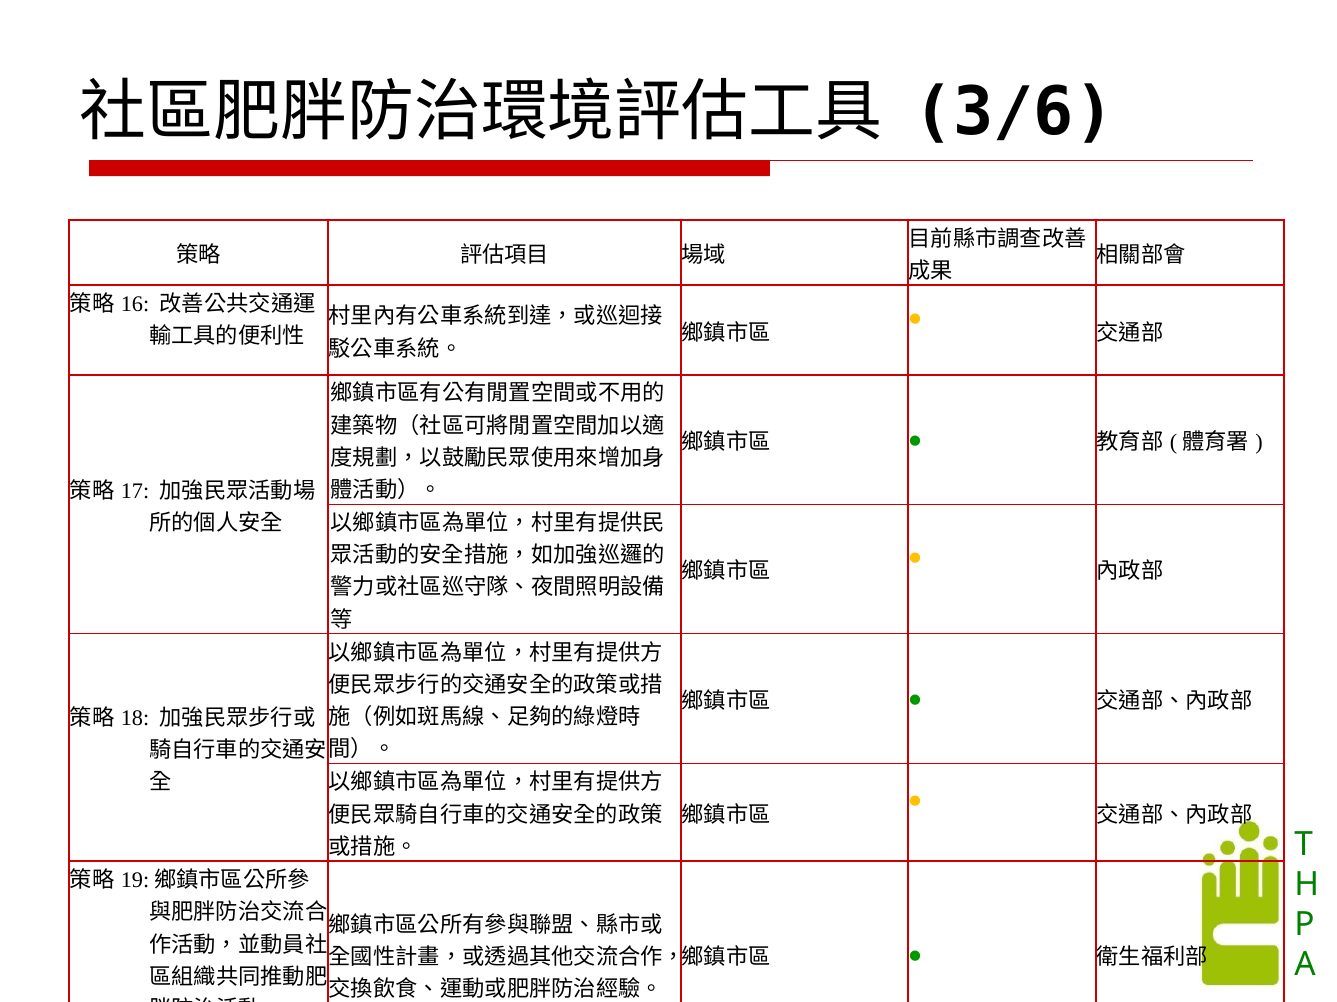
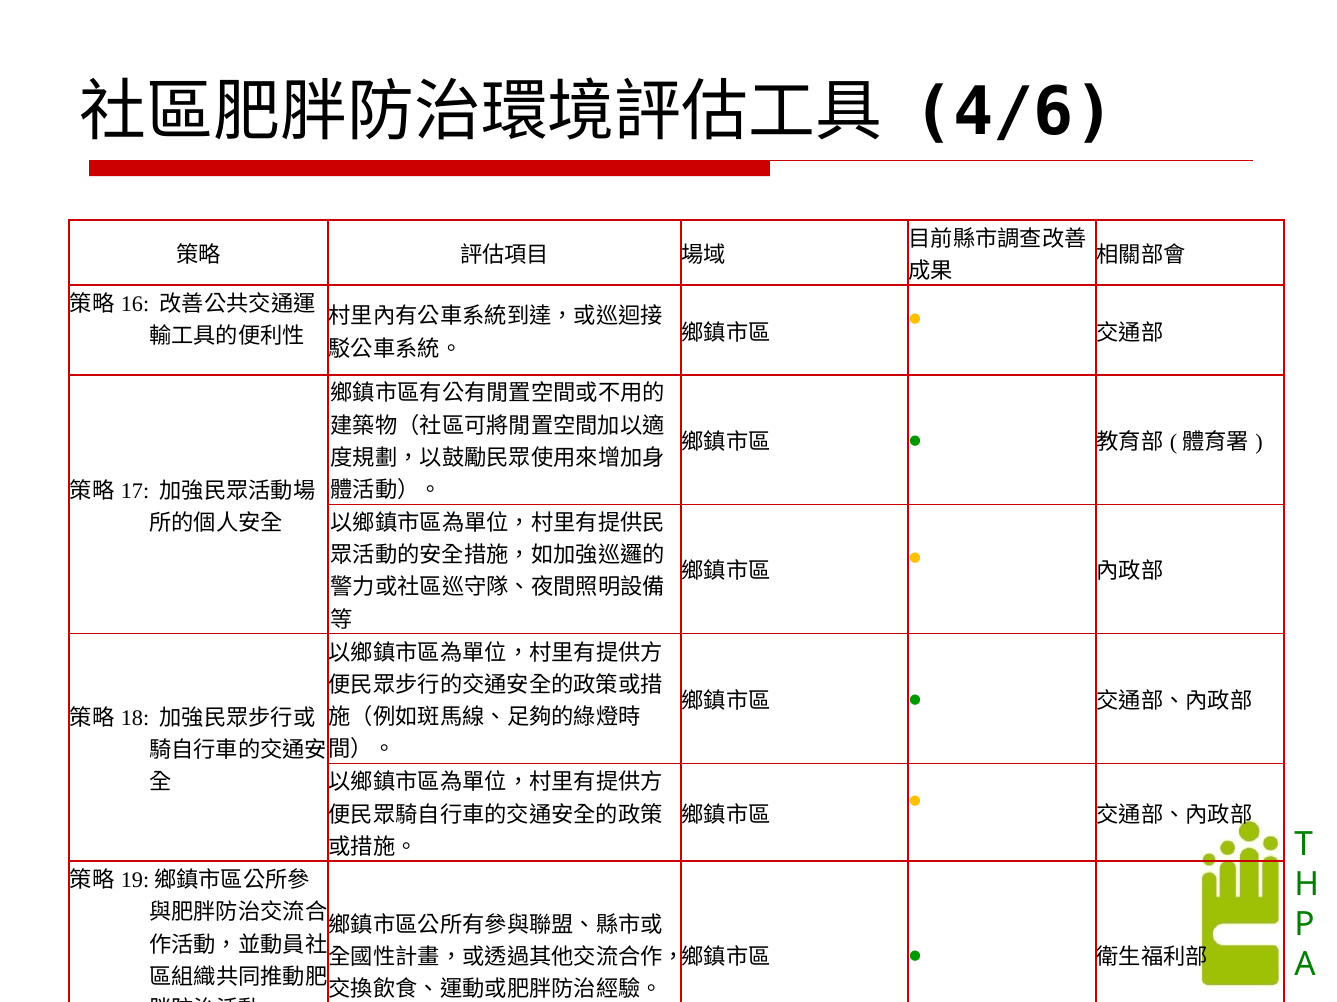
3/6: 3/6 -> 4/6
